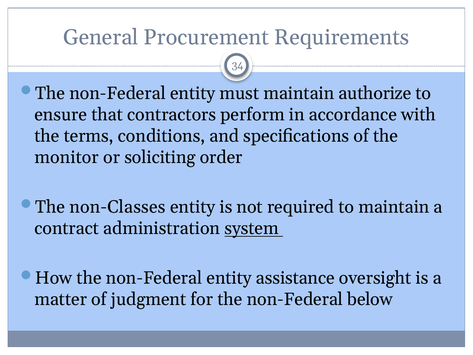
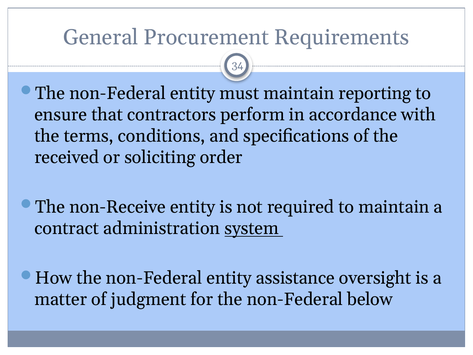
authorize: authorize -> reporting
monitor: monitor -> received
non-Classes: non-Classes -> non-Receive
